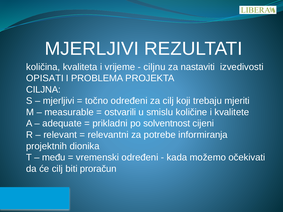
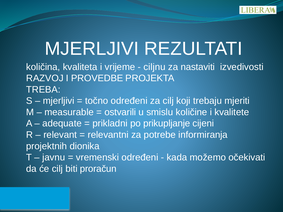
OPISATI: OPISATI -> RAZVOJ
PROBLEMA: PROBLEMA -> PROVEDBE
CILJNA: CILJNA -> TREBA
solventnost: solventnost -> prikupljanje
među: među -> javnu
